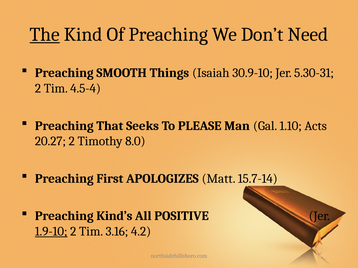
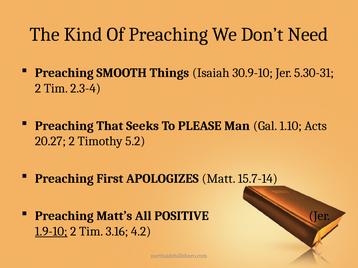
The underline: present -> none
4.5-4: 4.5-4 -> 2.3-4
8.0: 8.0 -> 5.2
Kind’s: Kind’s -> Matt’s
